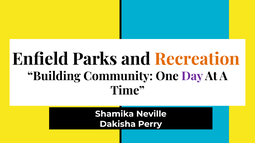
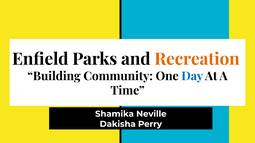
Day colour: purple -> blue
